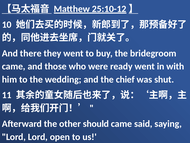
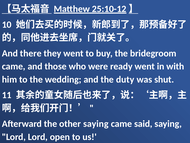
chief: chief -> duty
other should: should -> saying
